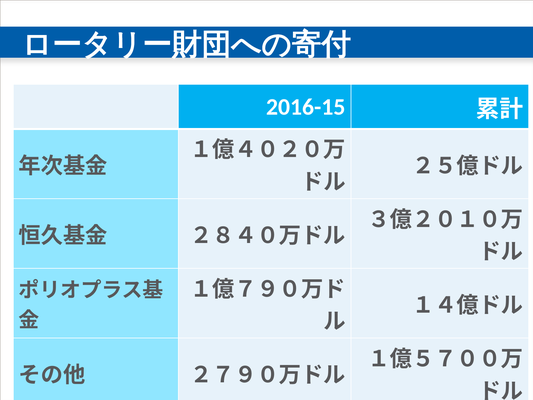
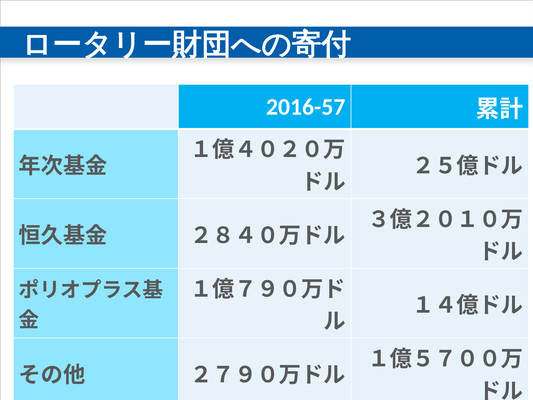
2016-15: 2016-15 -> 2016-57
